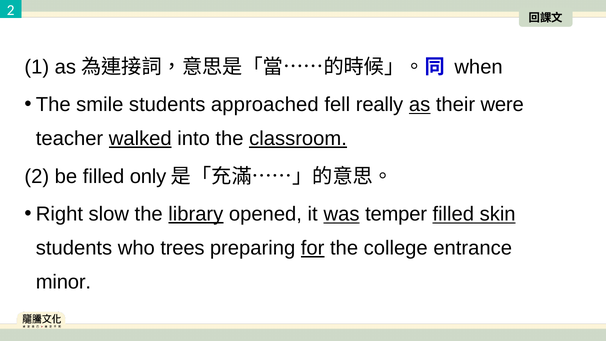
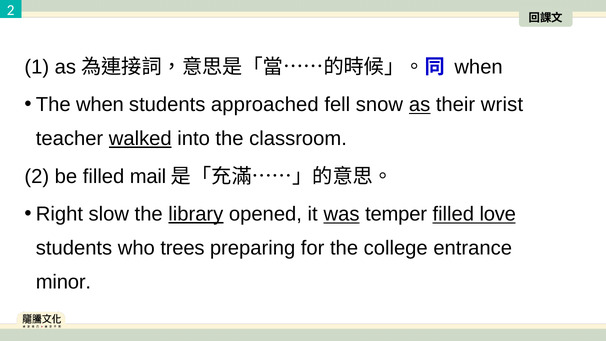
The smile: smile -> when
really: really -> snow
were: were -> wrist
classroom underline: present -> none
only: only -> mail
skin: skin -> love
for underline: present -> none
